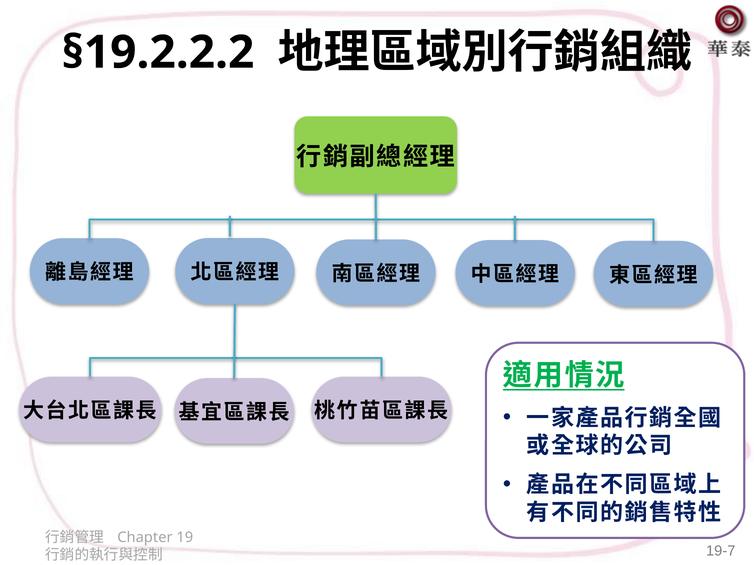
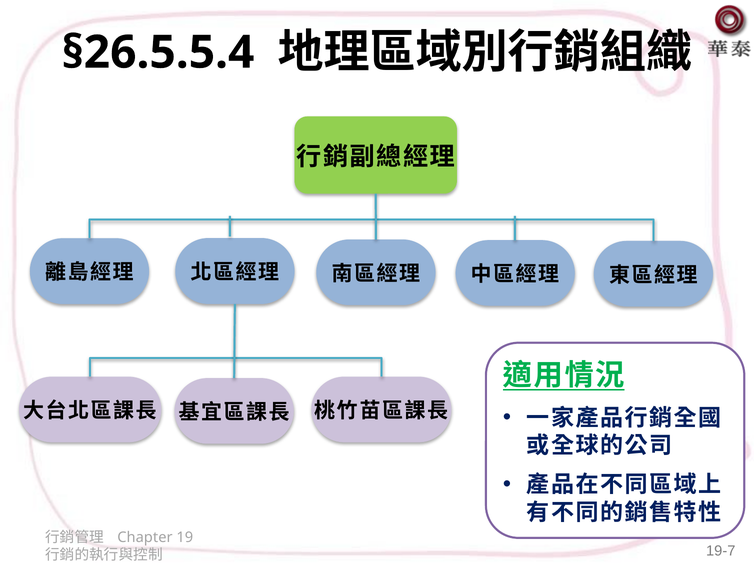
§19.2.2.2: §19.2.2.2 -> §26.5.5.4
